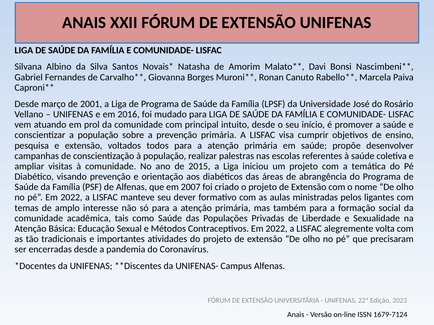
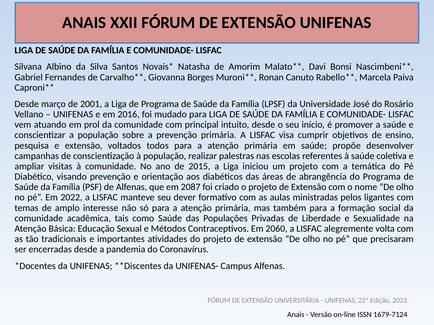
2007: 2007 -> 2087
Contraceptivos Em 2022: 2022 -> 2060
